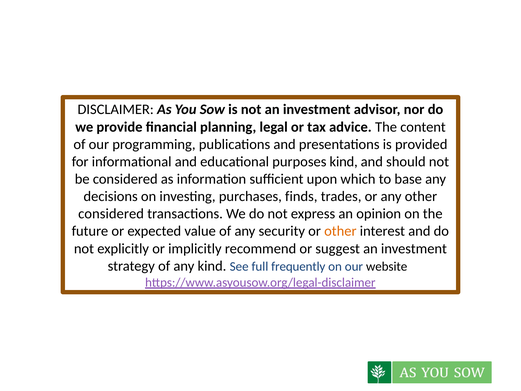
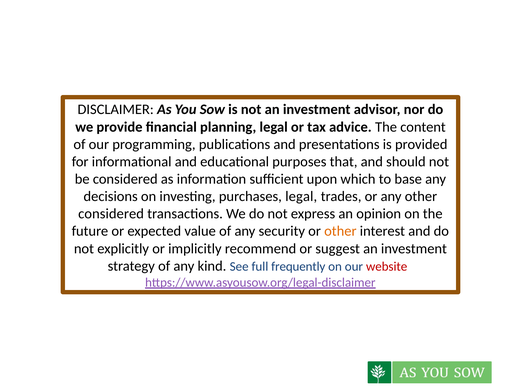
purposes kind: kind -> that
purchases finds: finds -> legal
website colour: black -> red
